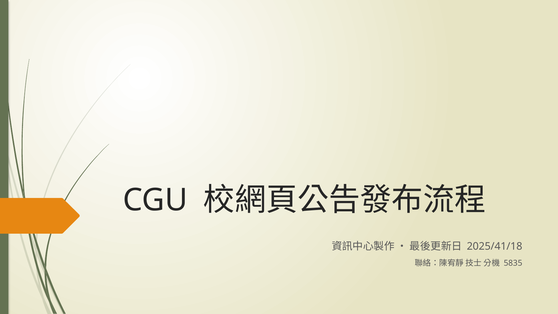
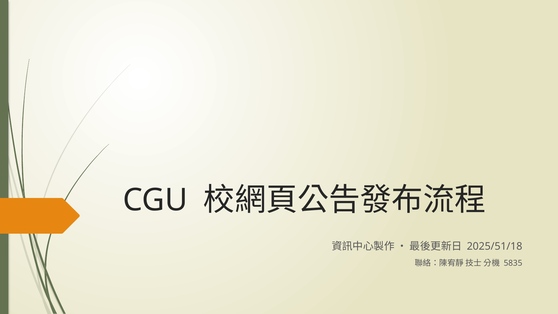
2025/41/18: 2025/41/18 -> 2025/51/18
